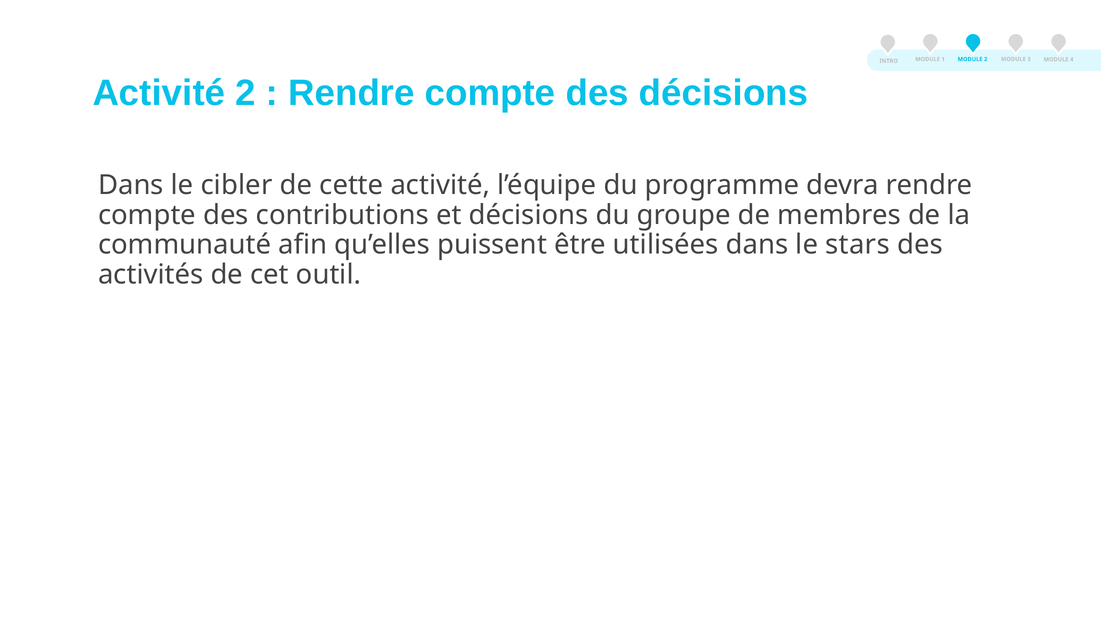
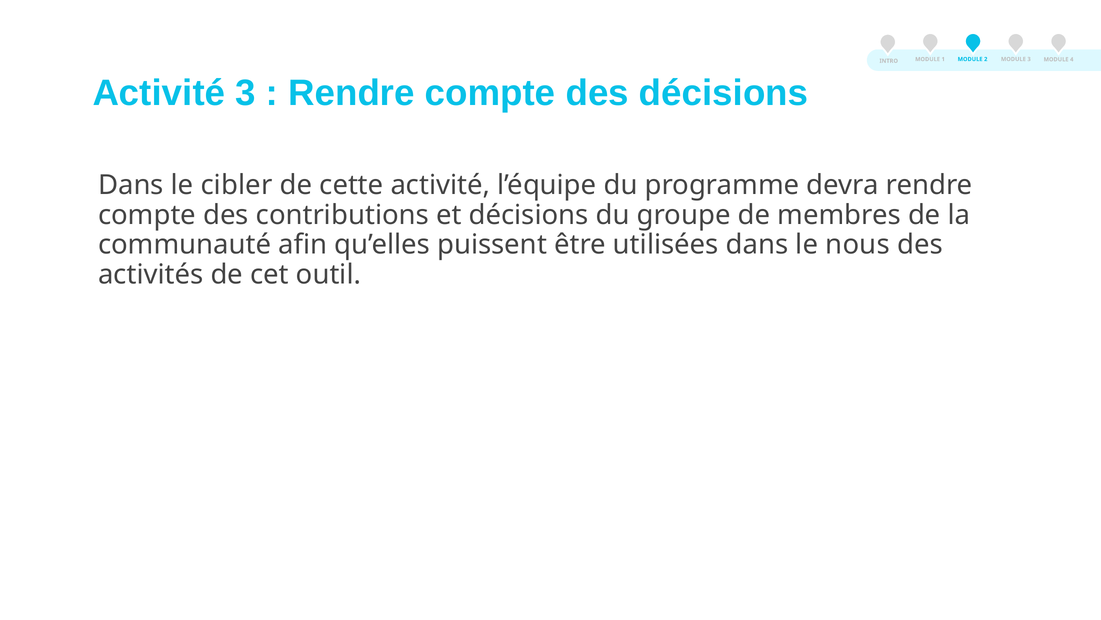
Activité 2: 2 -> 3
stars: stars -> nous
